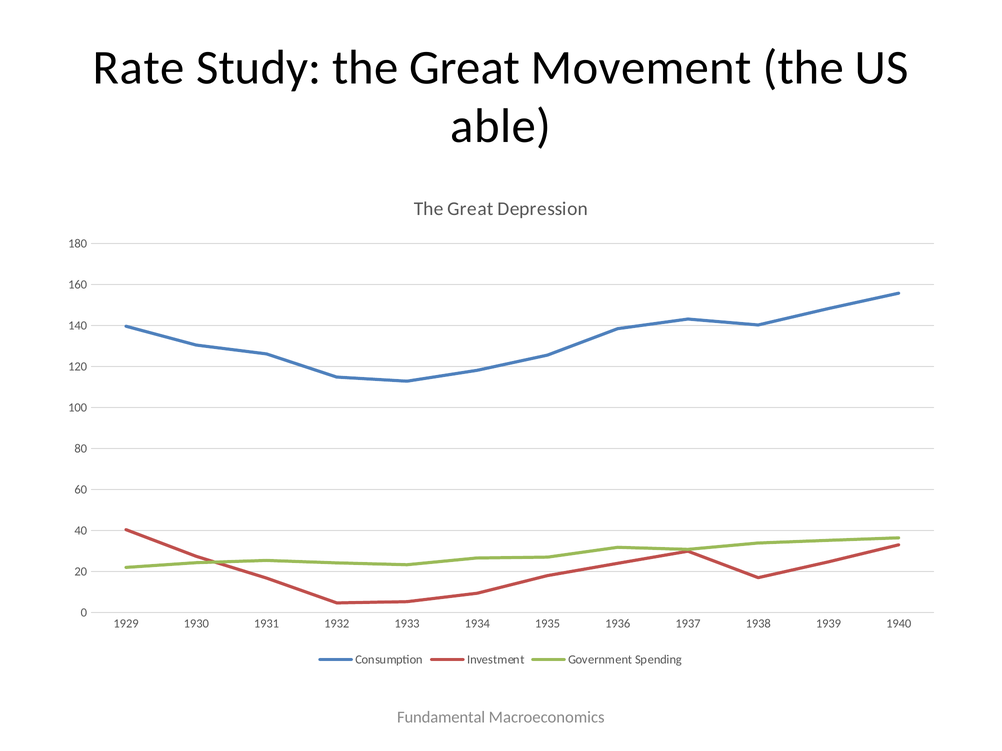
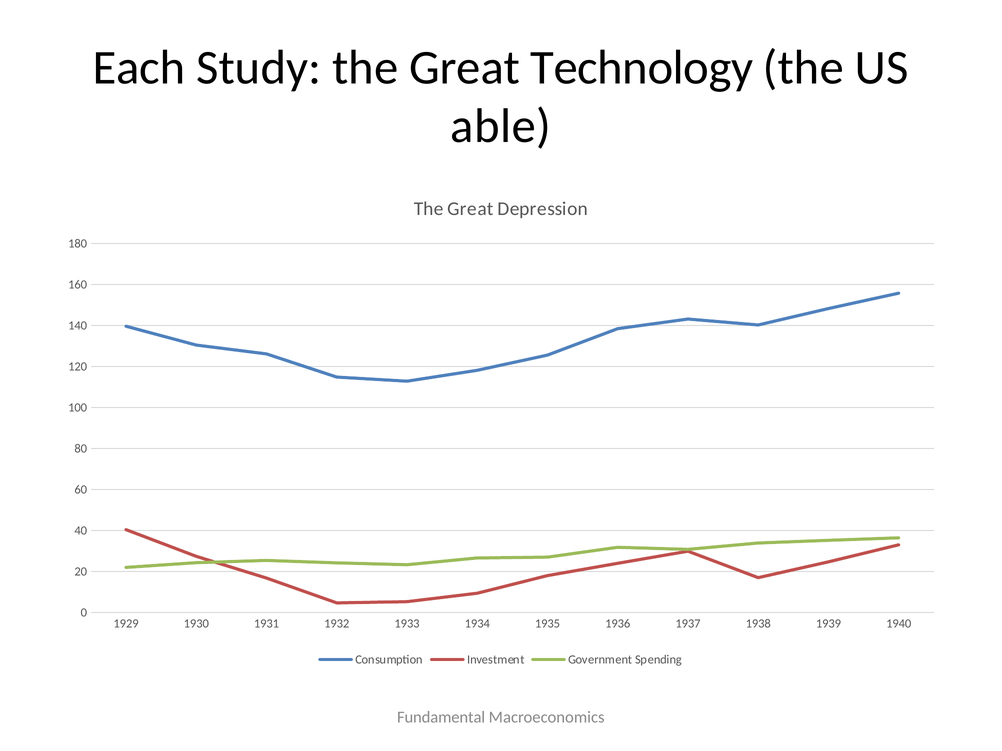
Rate: Rate -> Each
Movement: Movement -> Technology
